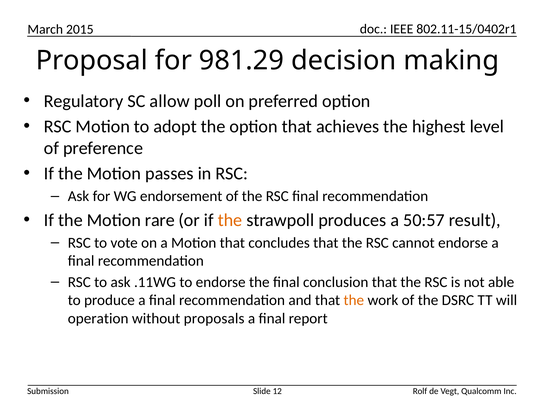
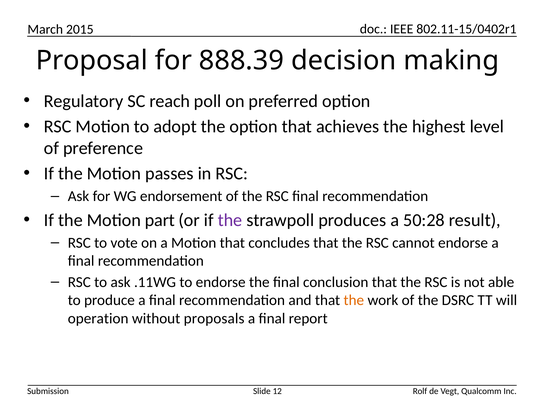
981.29: 981.29 -> 888.39
allow: allow -> reach
rare: rare -> part
the at (230, 220) colour: orange -> purple
50:57: 50:57 -> 50:28
